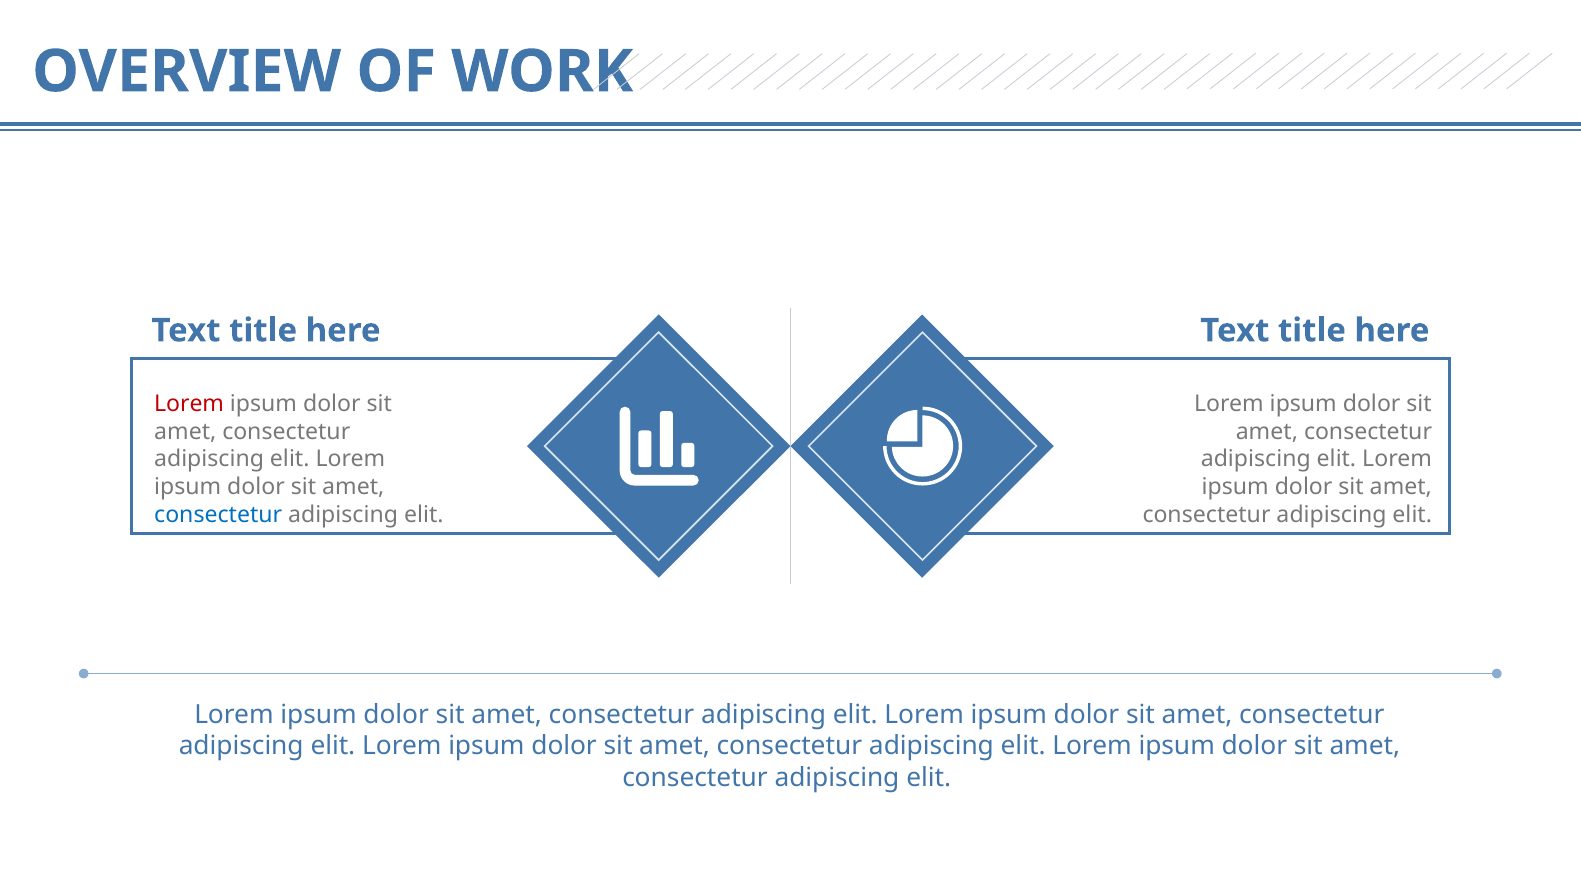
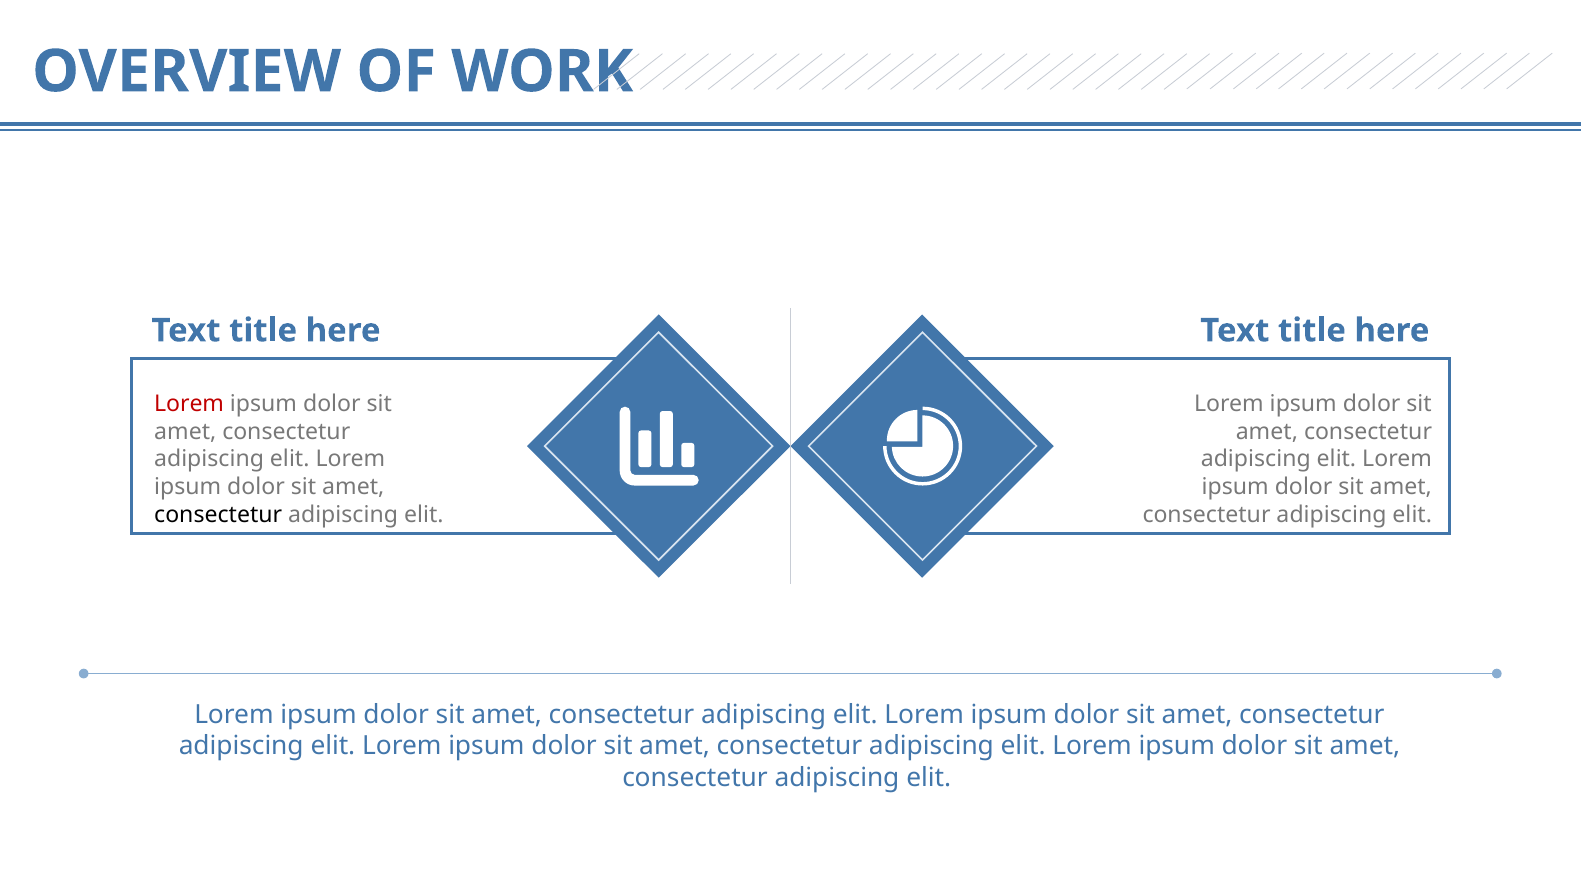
consectetur at (218, 515) colour: blue -> black
